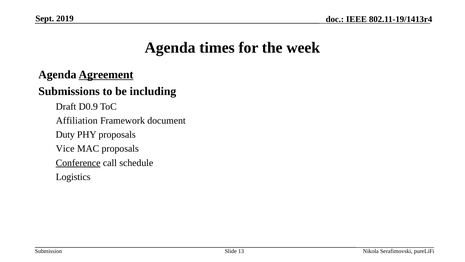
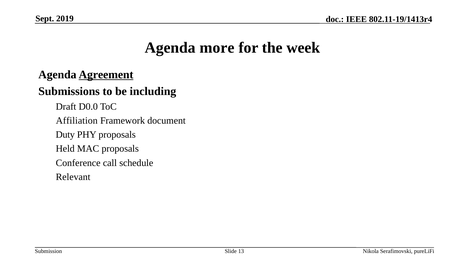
times: times -> more
D0.9: D0.9 -> D0.0
Vice: Vice -> Held
Conference underline: present -> none
Logistics: Logistics -> Relevant
